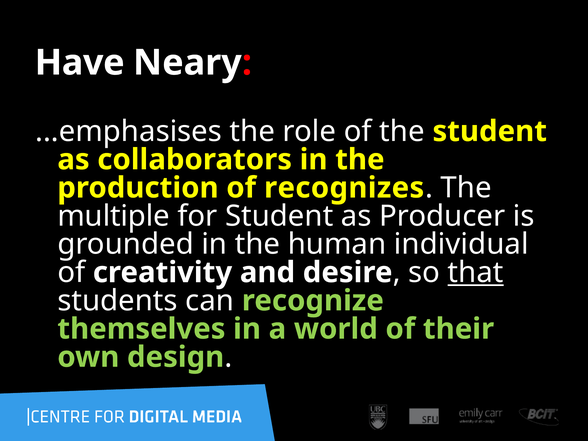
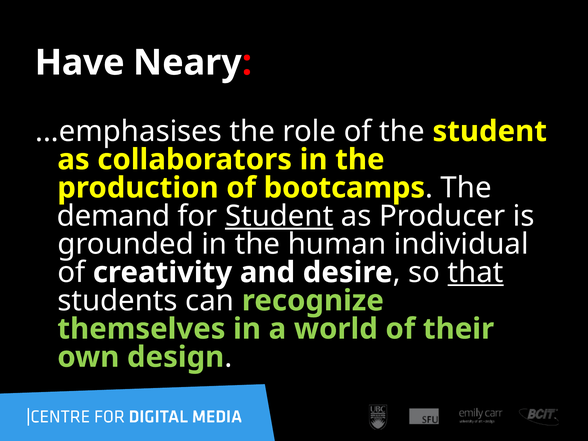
recognizes: recognizes -> bootcamps
multiple: multiple -> demand
Student at (279, 216) underline: none -> present
